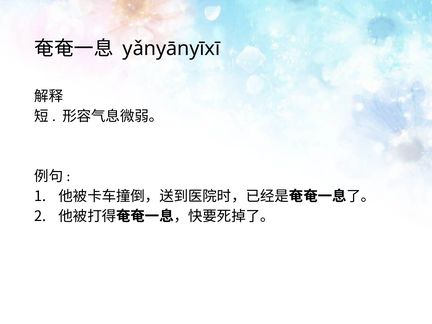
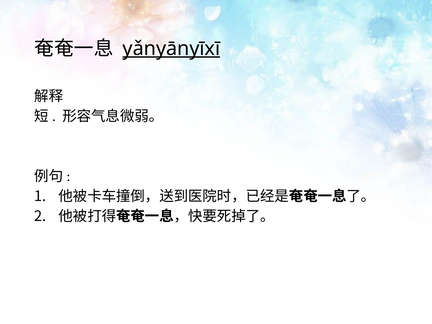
yǎnyānyīxī underline: none -> present
